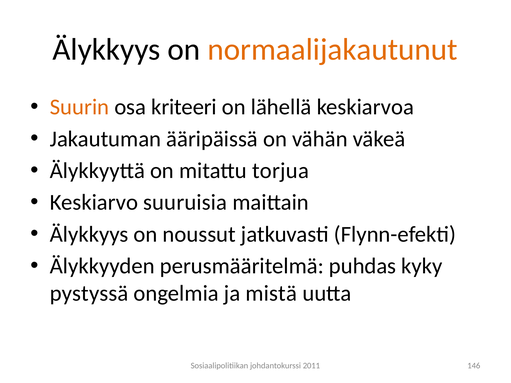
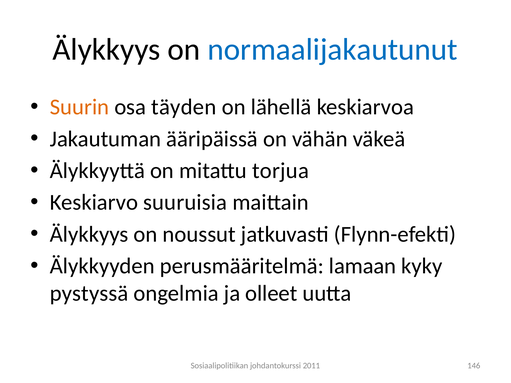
normaalijakautunut colour: orange -> blue
kriteeri: kriteeri -> täyden
puhdas: puhdas -> lamaan
mistä: mistä -> olleet
